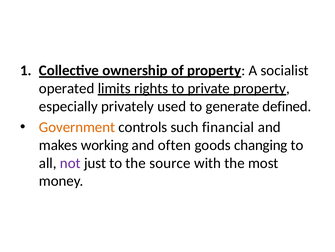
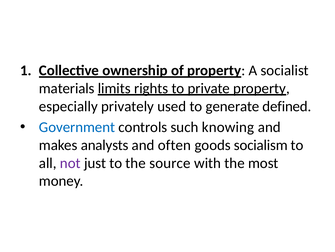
operated: operated -> materials
Government colour: orange -> blue
financial: financial -> knowing
working: working -> analysts
changing: changing -> socialism
